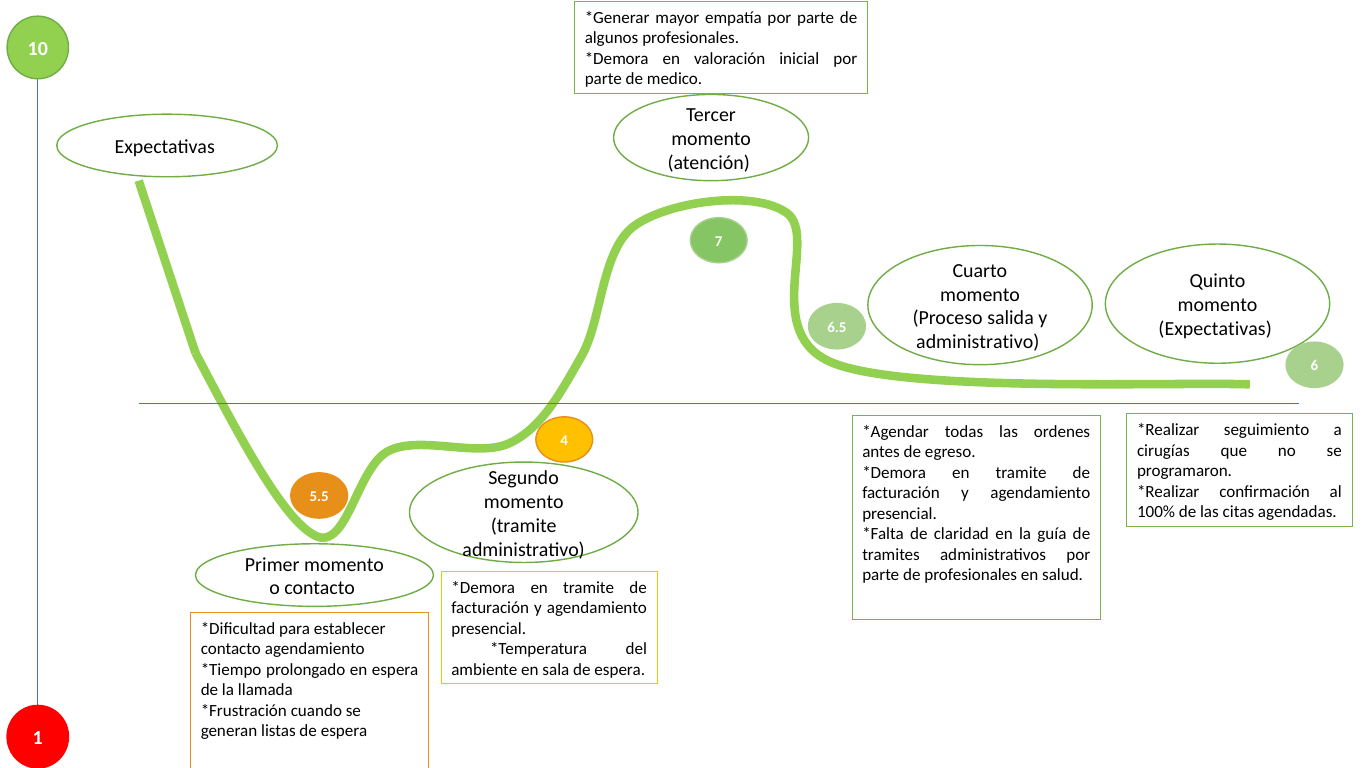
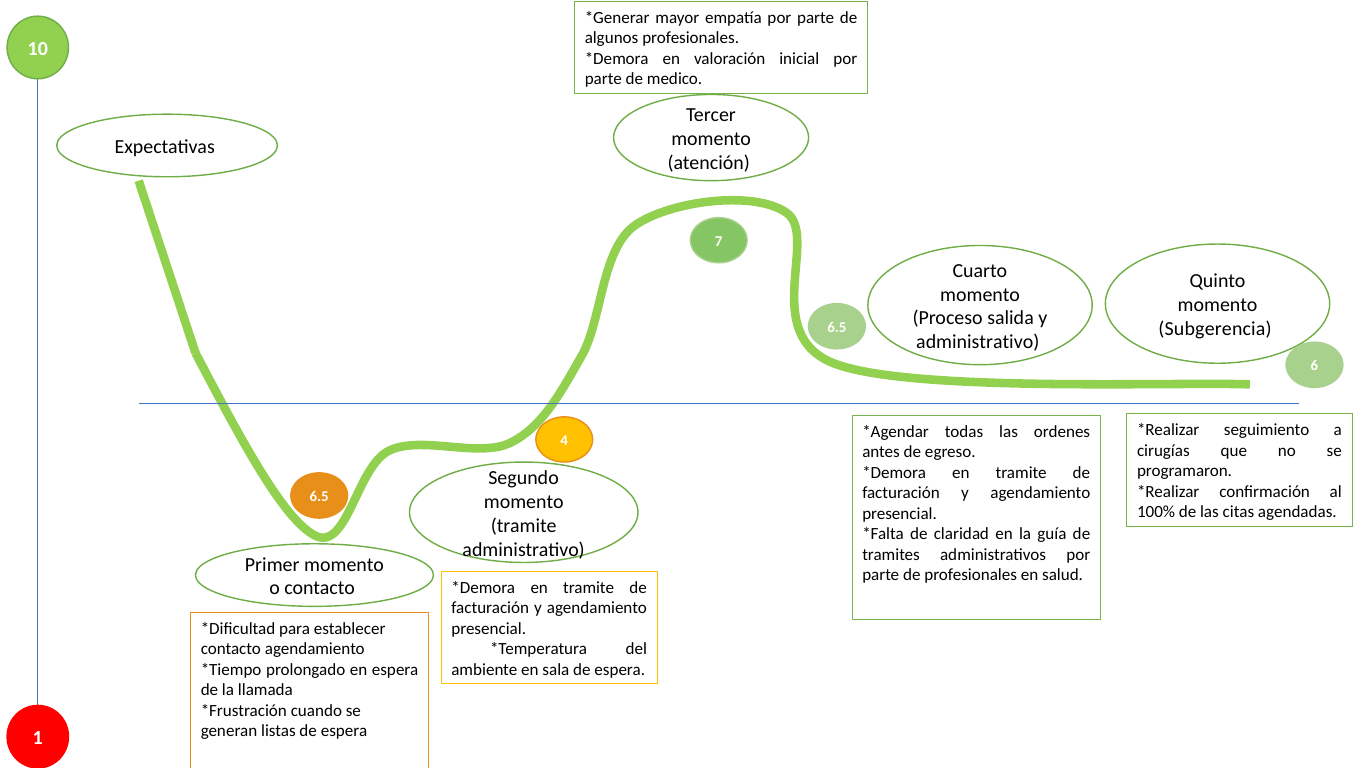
Expectativas at (1215, 329): Expectativas -> Subgerencia
5.5 at (319, 497): 5.5 -> 6.5
